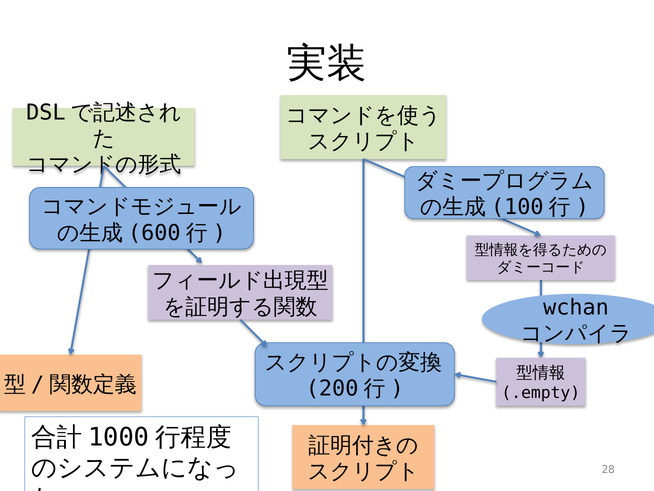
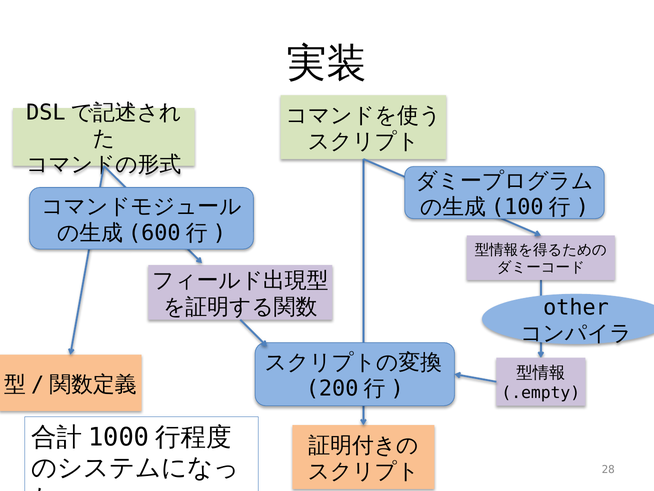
wchan: wchan -> other
